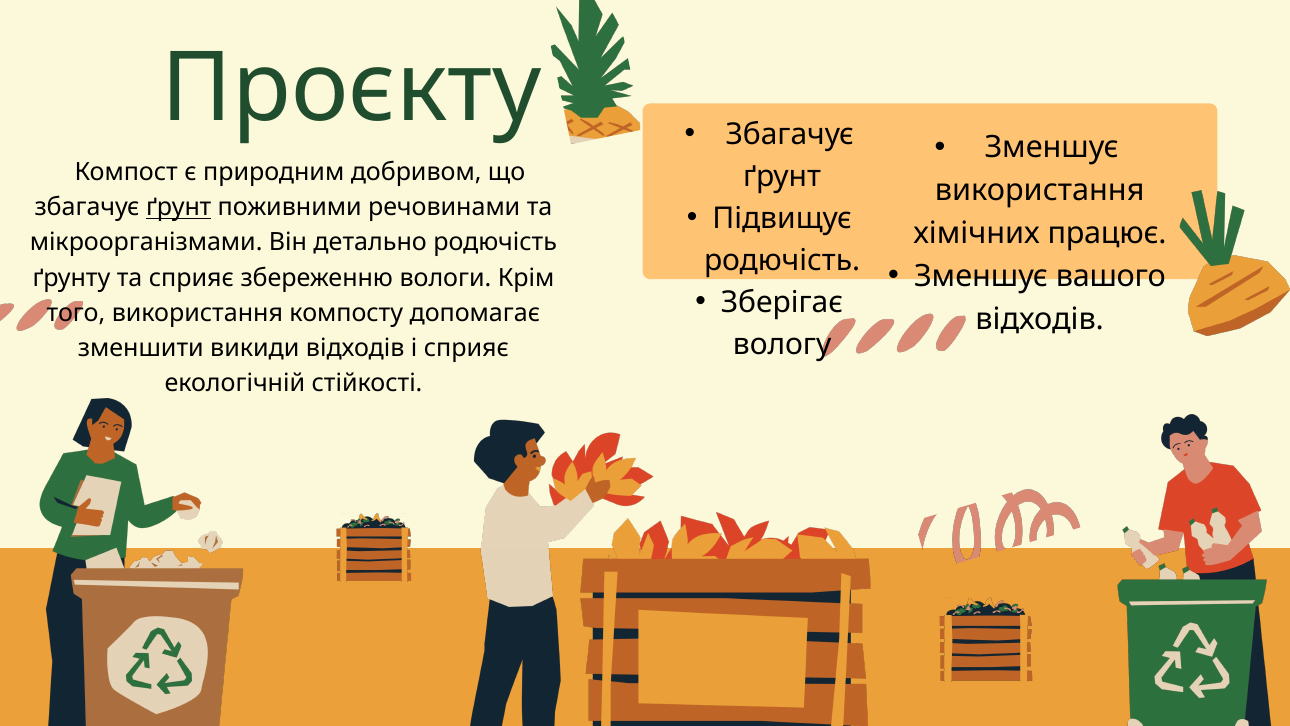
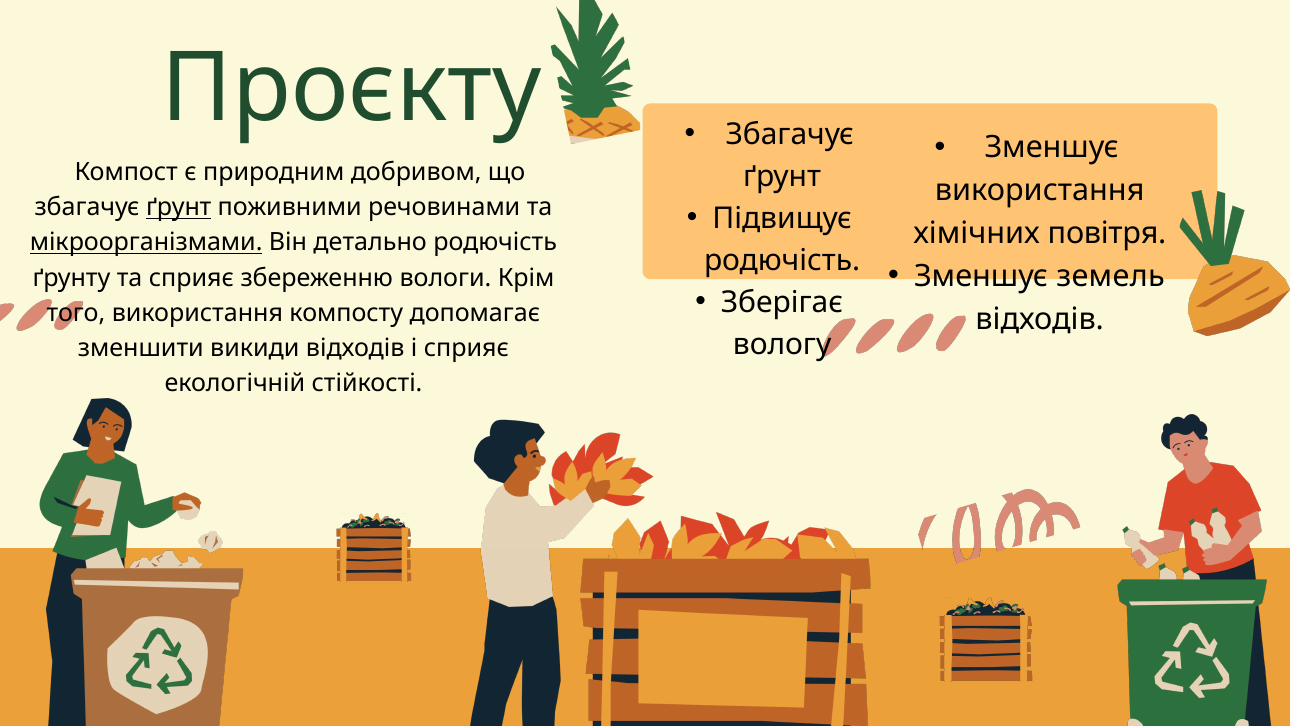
працює: працює -> повітря
мікроорганізмами underline: none -> present
вашого: вашого -> земель
